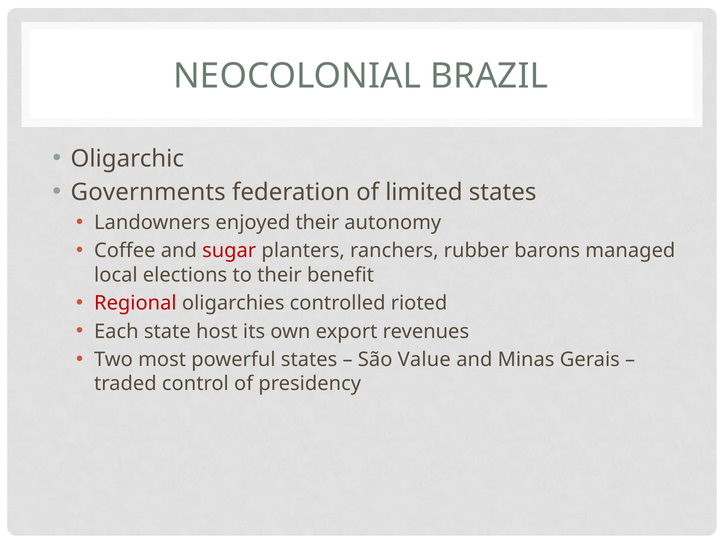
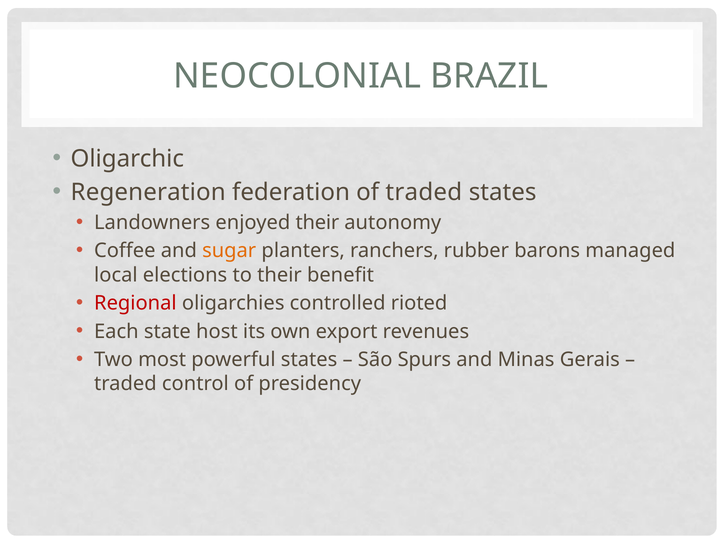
Governments: Governments -> Regeneration
of limited: limited -> traded
sugar colour: red -> orange
Value: Value -> Spurs
